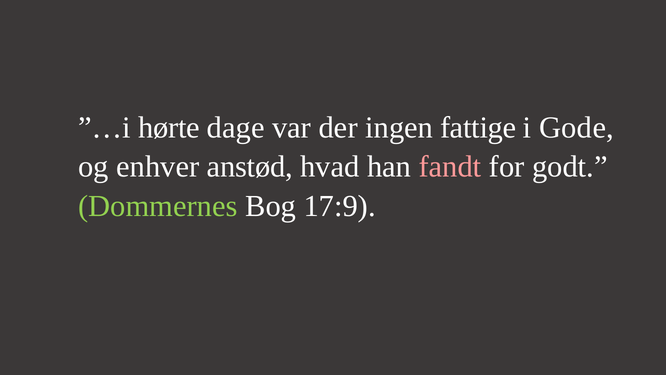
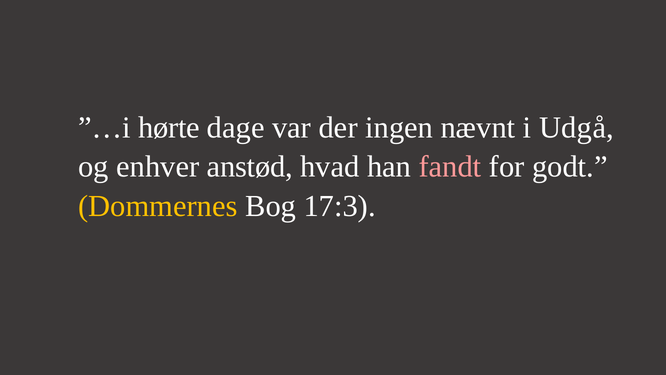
fattige: fattige -> nævnt
Gode: Gode -> Udgå
Dommernes colour: light green -> yellow
17:9: 17:9 -> 17:3
